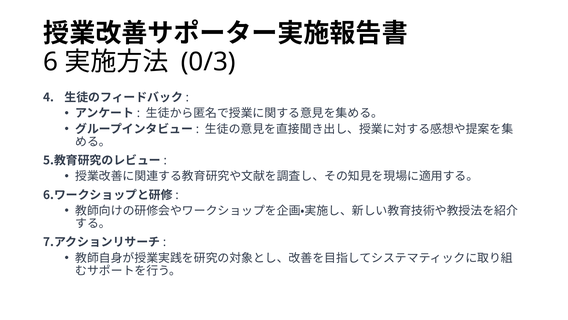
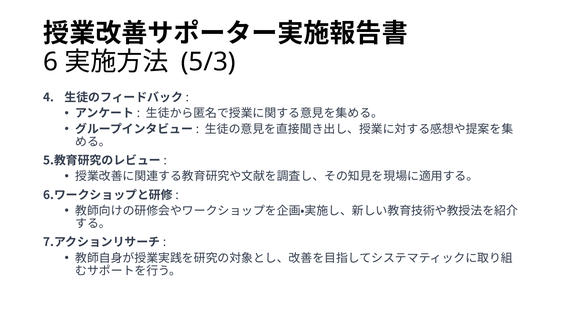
0/3: 0/3 -> 5/3
